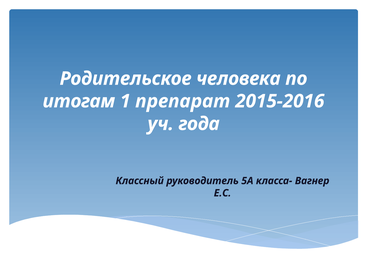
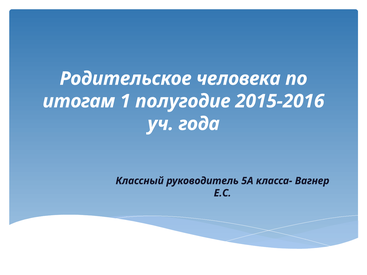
препарат: препарат -> полугодие
